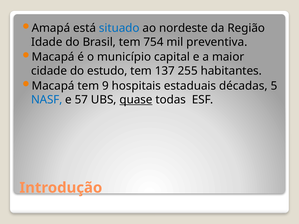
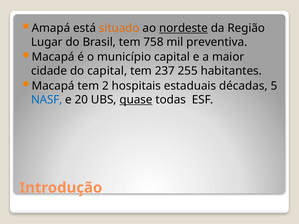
situado colour: blue -> orange
nordeste underline: none -> present
Idade: Idade -> Lugar
754: 754 -> 758
do estudo: estudo -> capital
137: 137 -> 237
9: 9 -> 2
57: 57 -> 20
